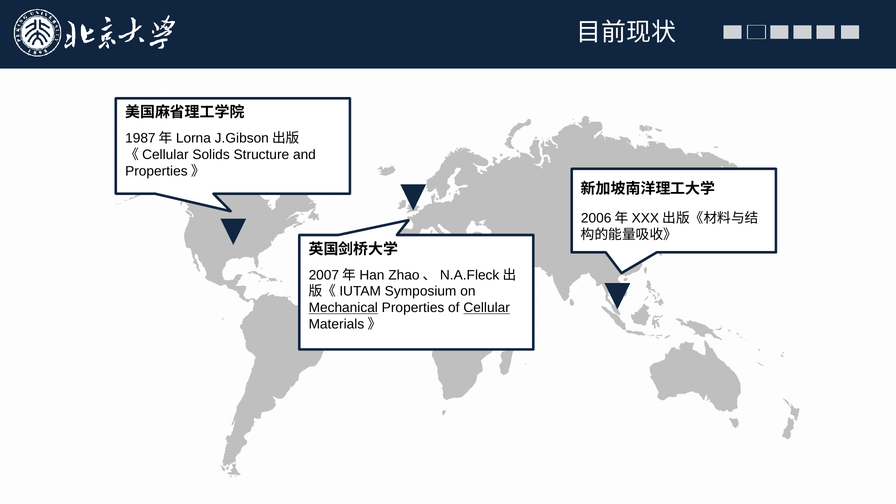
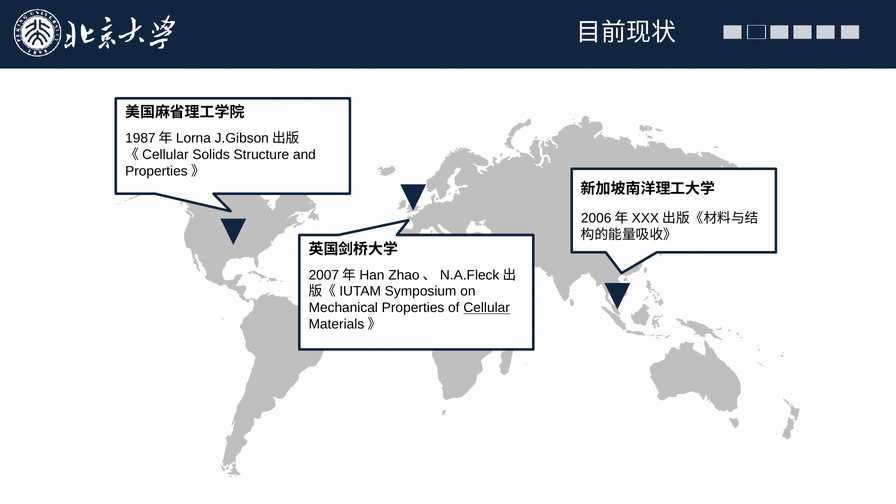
Mechanical underline: present -> none
